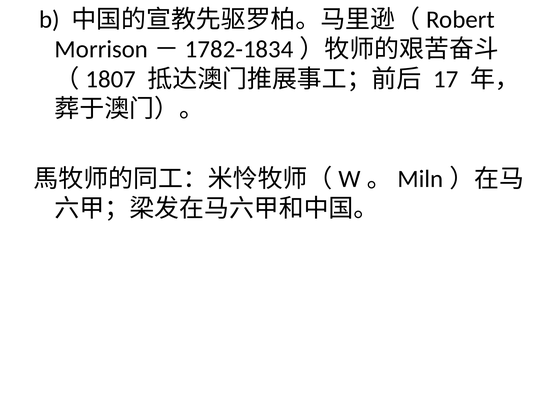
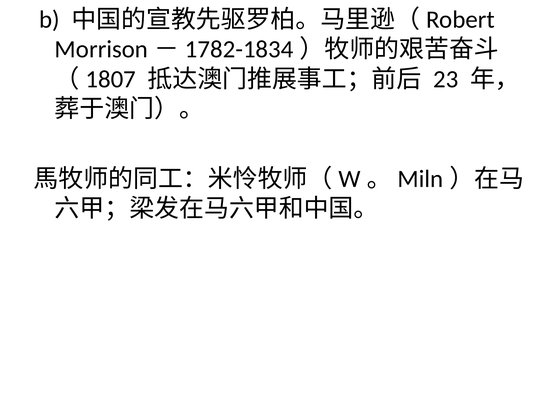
17: 17 -> 23
